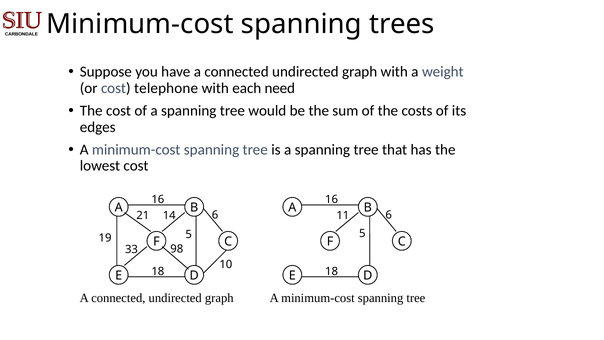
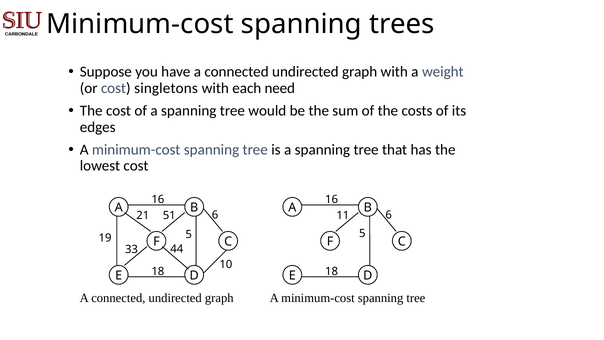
telephone: telephone -> singletons
14: 14 -> 51
98: 98 -> 44
